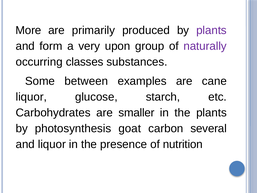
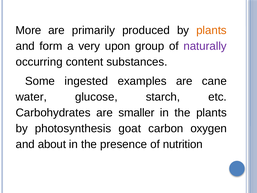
plants at (211, 30) colour: purple -> orange
classes: classes -> content
between: between -> ingested
liquor at (31, 97): liquor -> water
several: several -> oxygen
and liquor: liquor -> about
